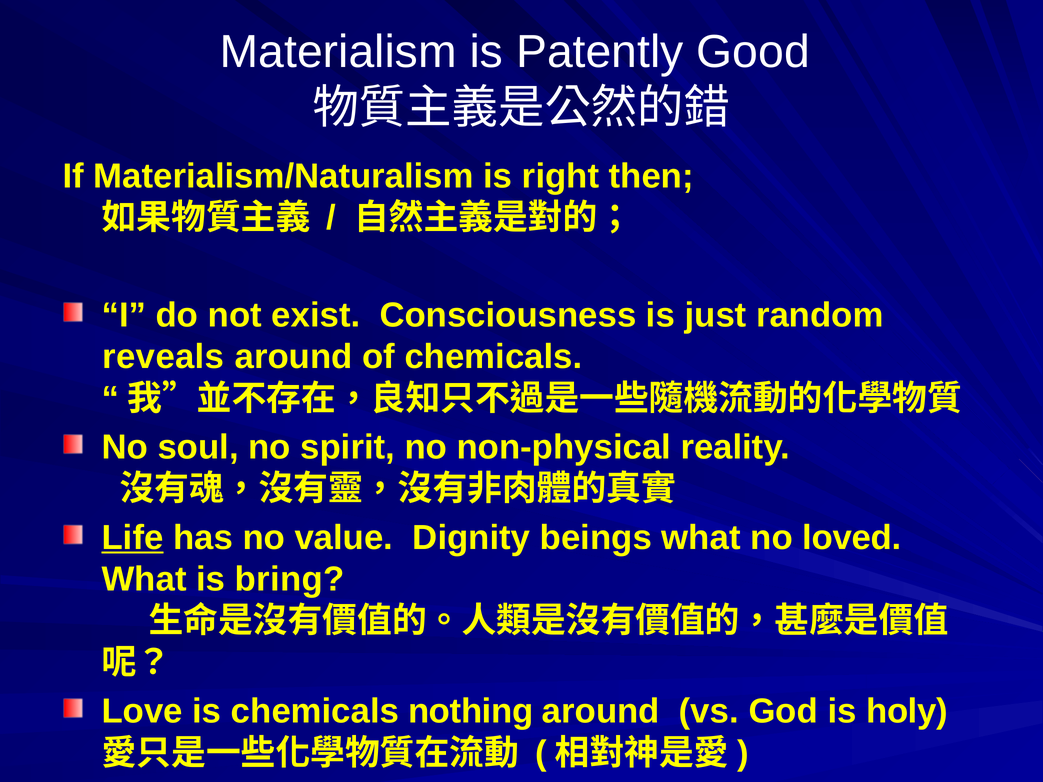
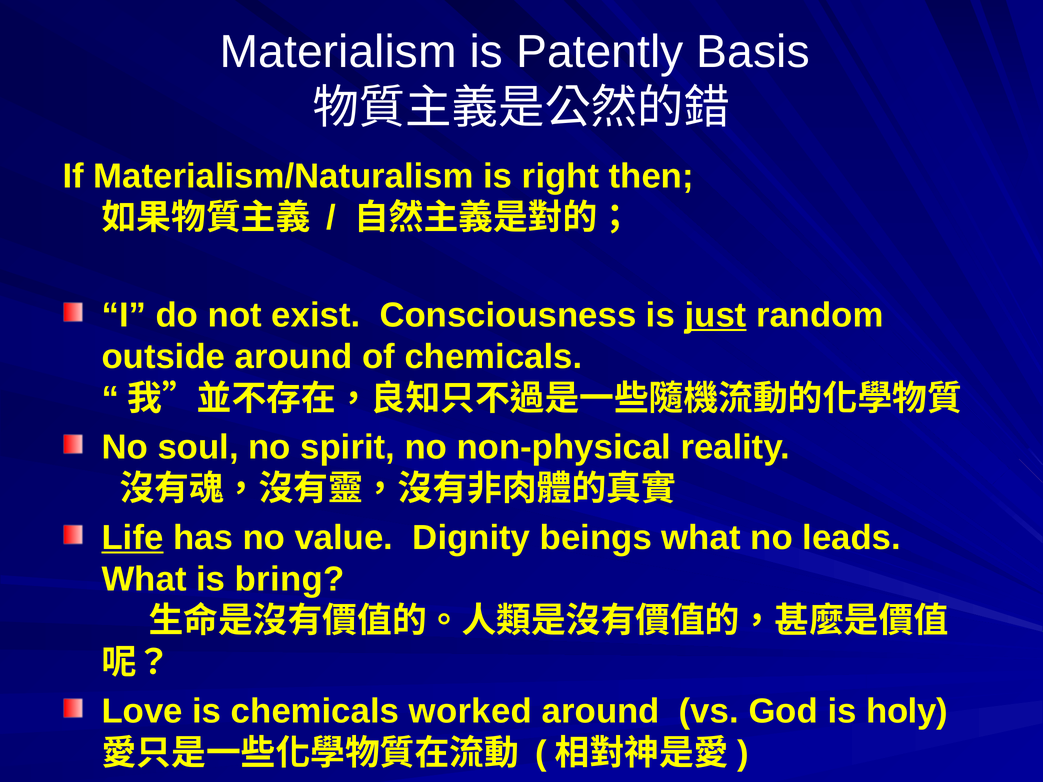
Good: Good -> Basis
just underline: none -> present
reveals: reveals -> outside
loved: loved -> leads
nothing: nothing -> worked
